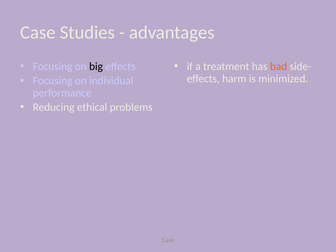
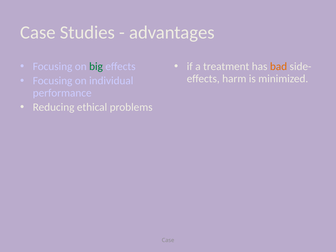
big colour: black -> green
